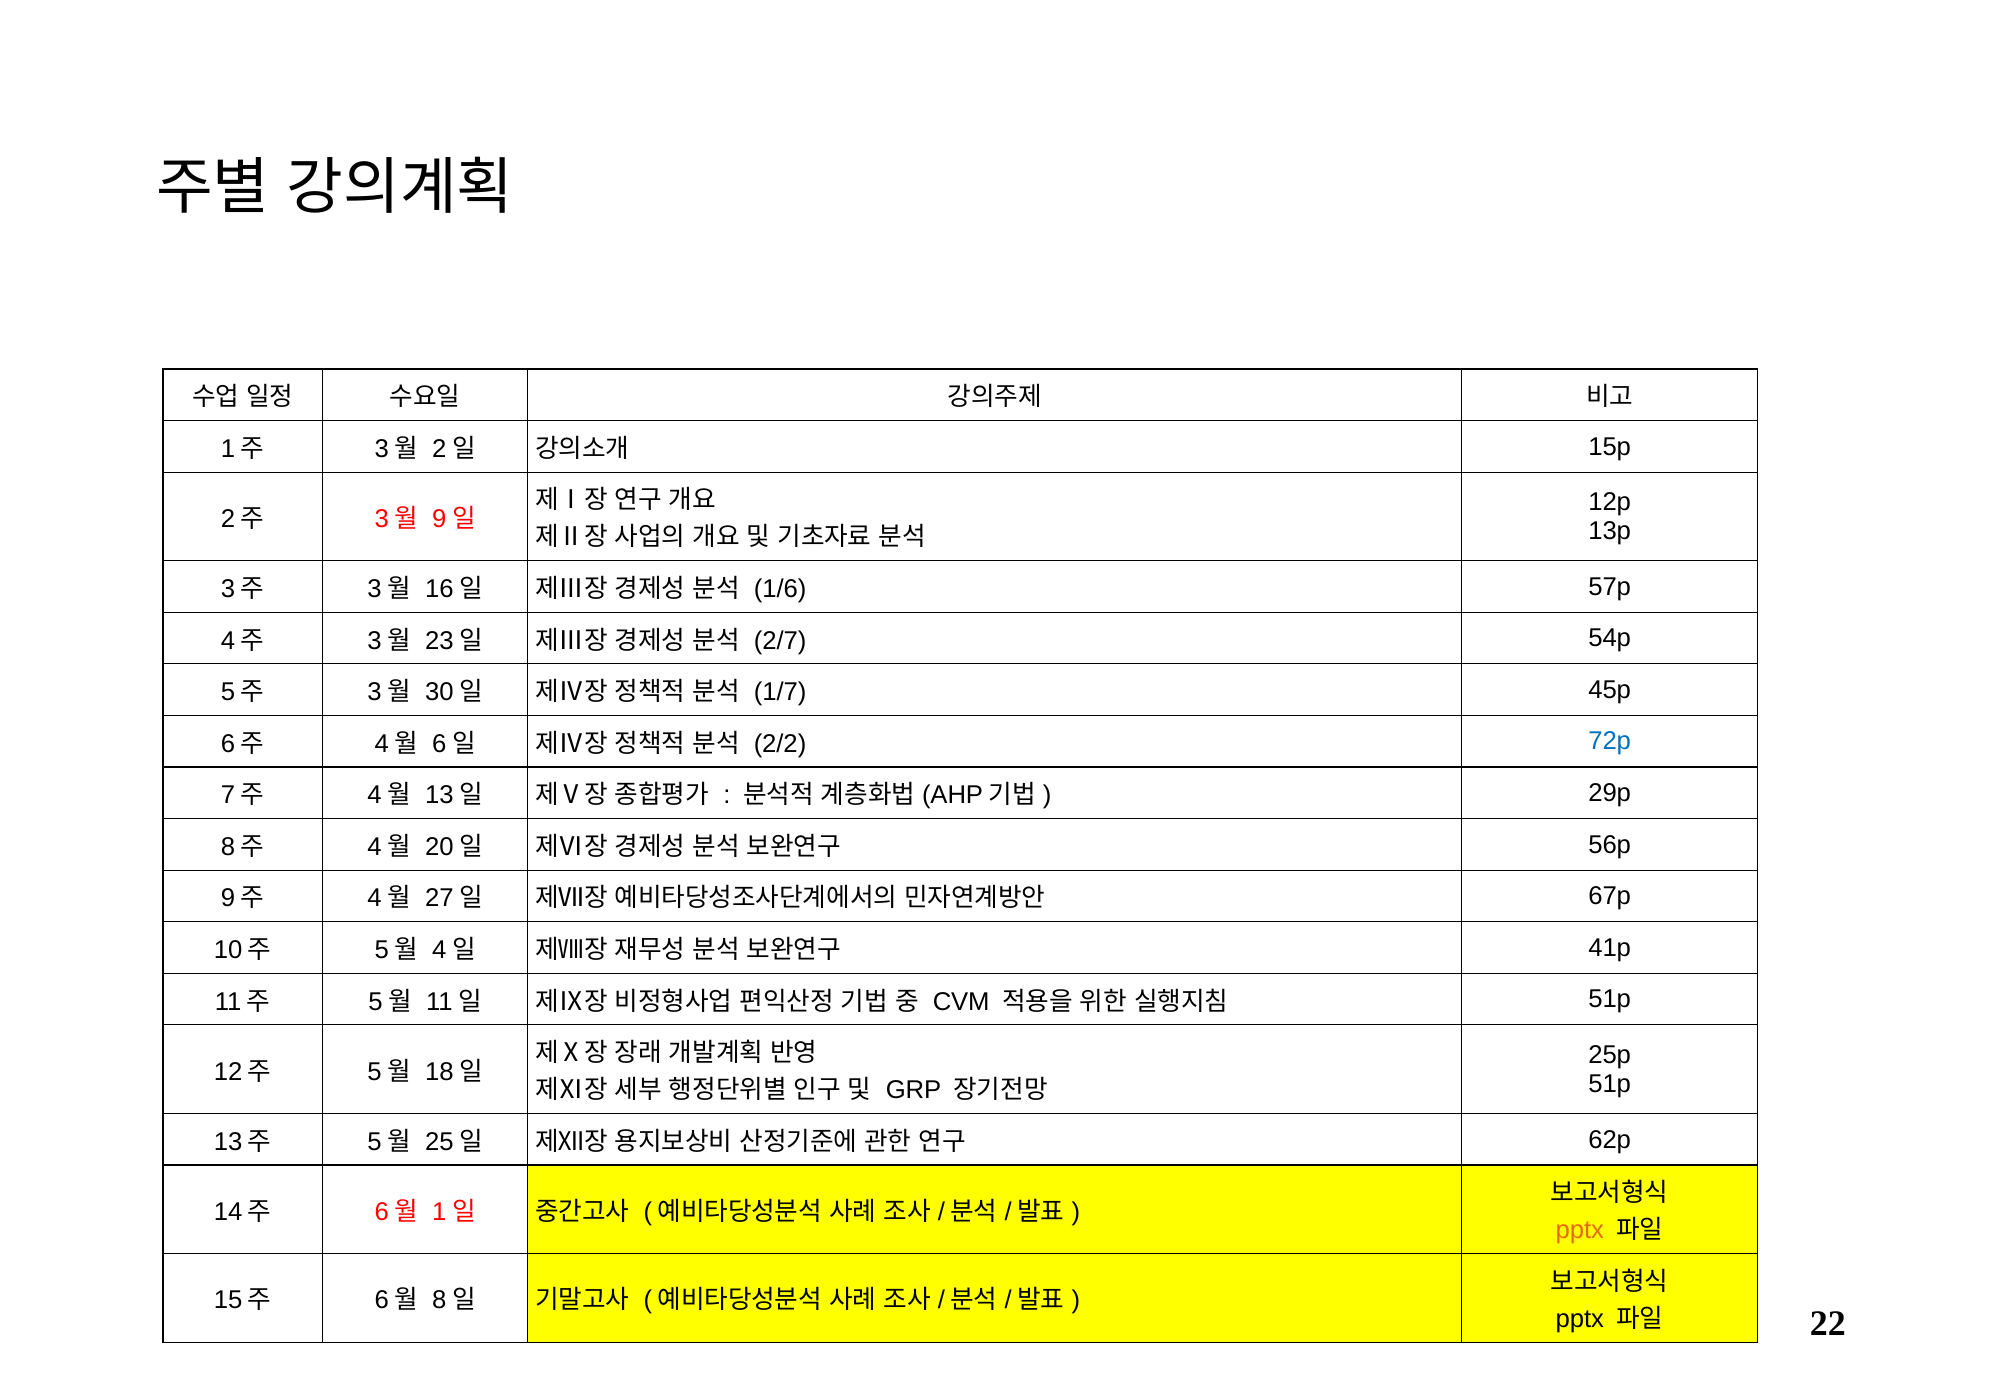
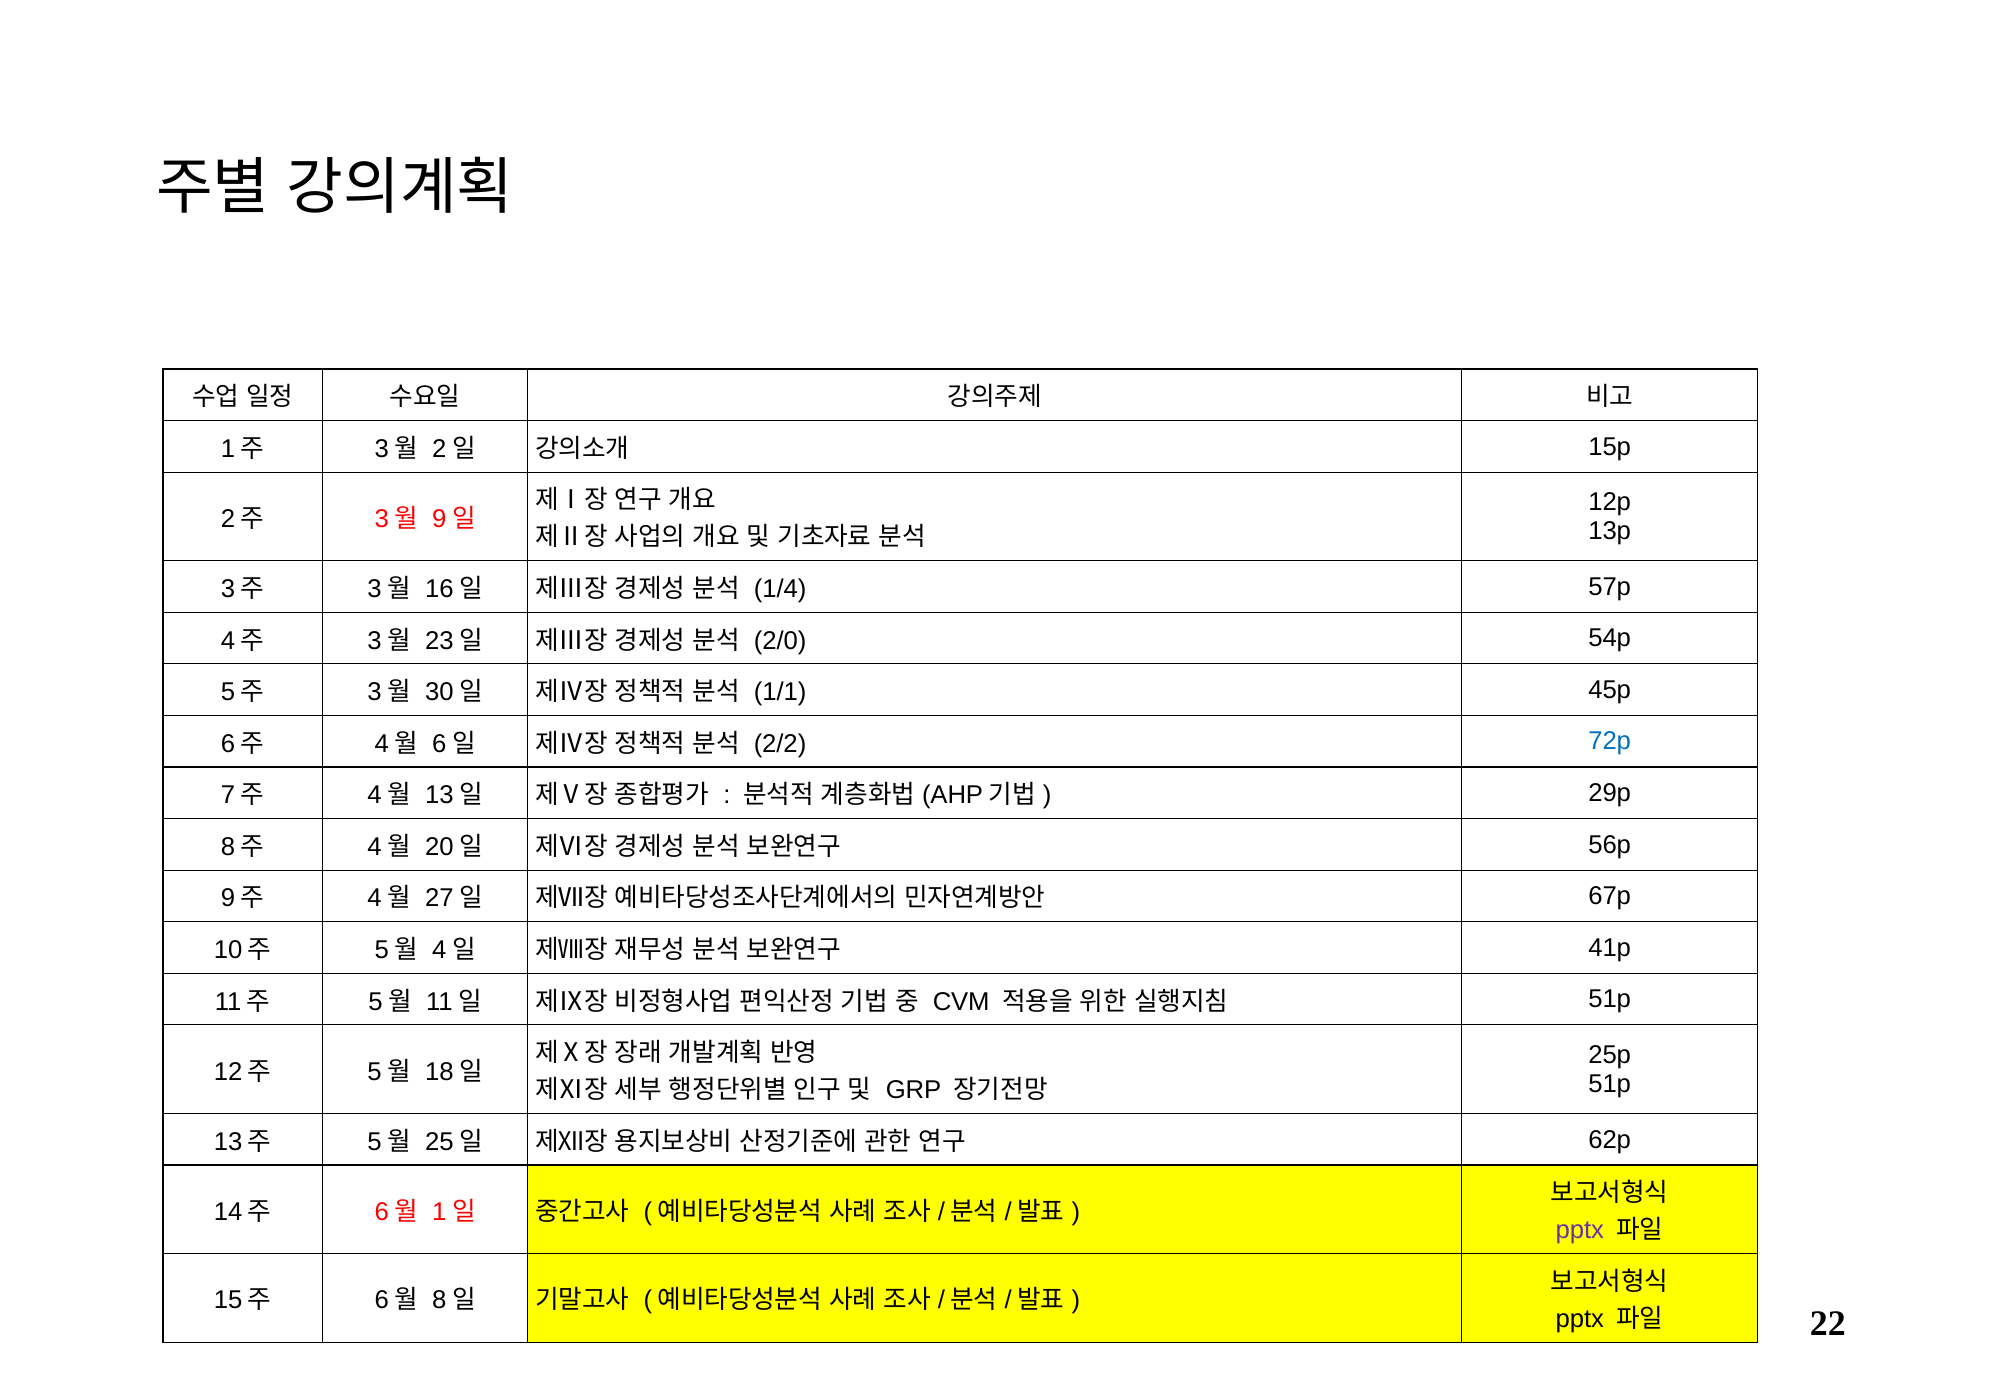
1/6: 1/6 -> 1/4
2/7: 2/7 -> 2/0
1/7: 1/7 -> 1/1
pptx at (1580, 1230) colour: orange -> purple
